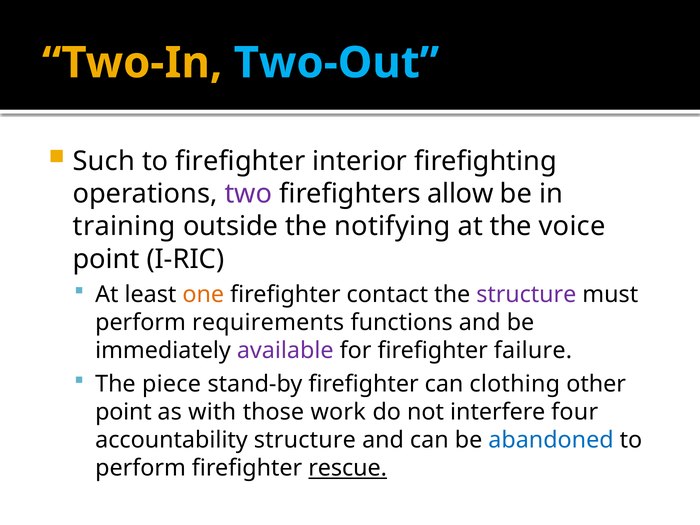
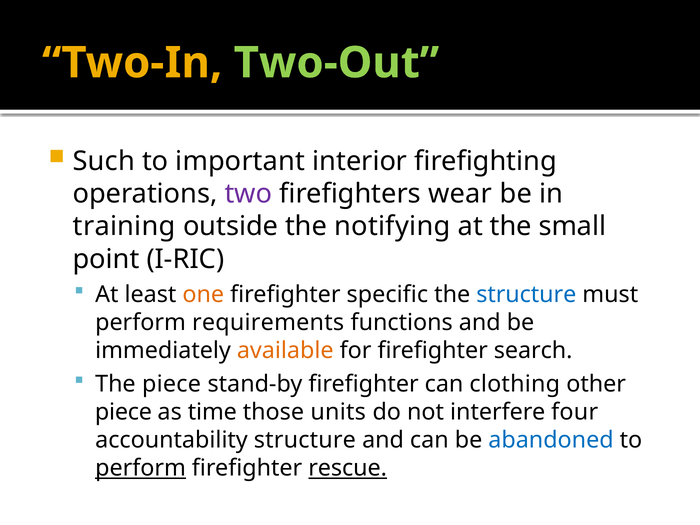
Two-Out colour: light blue -> light green
to firefighter: firefighter -> important
allow: allow -> wear
voice: voice -> small
contact: contact -> specific
structure at (526, 295) colour: purple -> blue
available colour: purple -> orange
failure: failure -> search
point at (123, 412): point -> piece
with: with -> time
work: work -> units
perform at (141, 468) underline: none -> present
